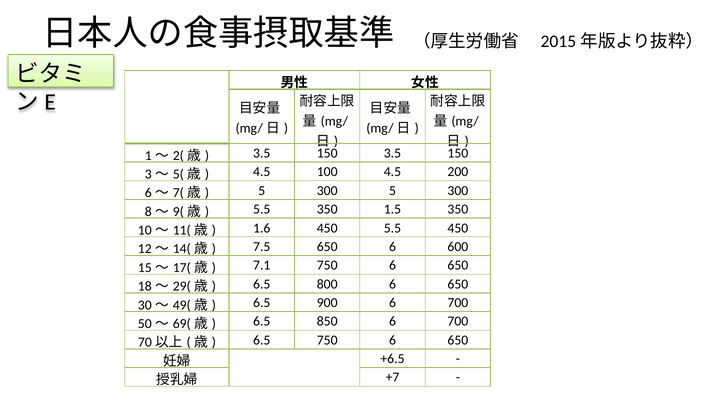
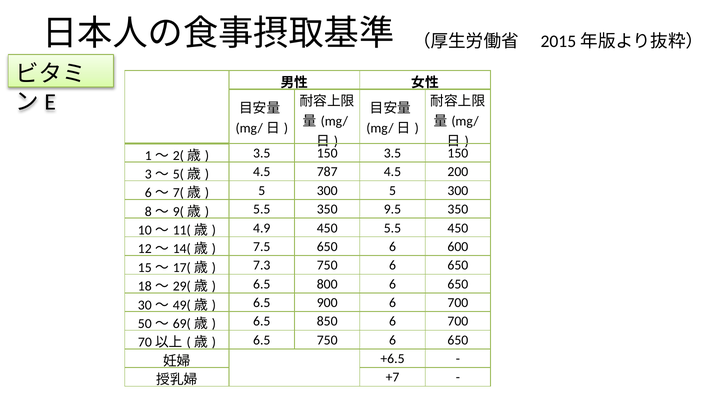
100: 100 -> 787
1.5: 1.5 -> 9.5
1.6: 1.6 -> 4.9
7.1: 7.1 -> 7.3
